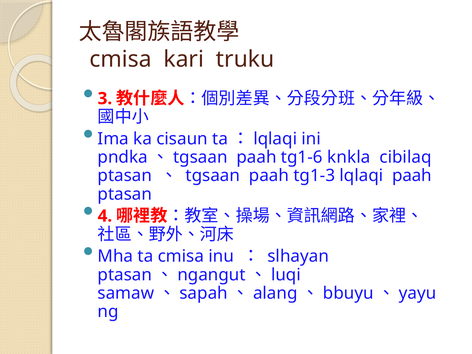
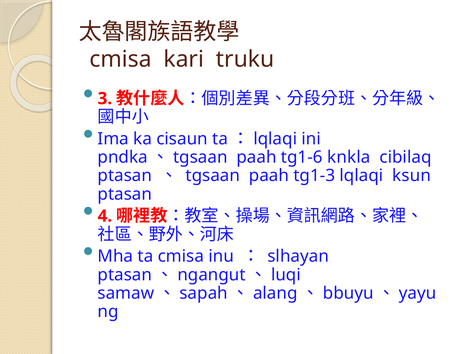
lqlaqi paah: paah -> ksun
